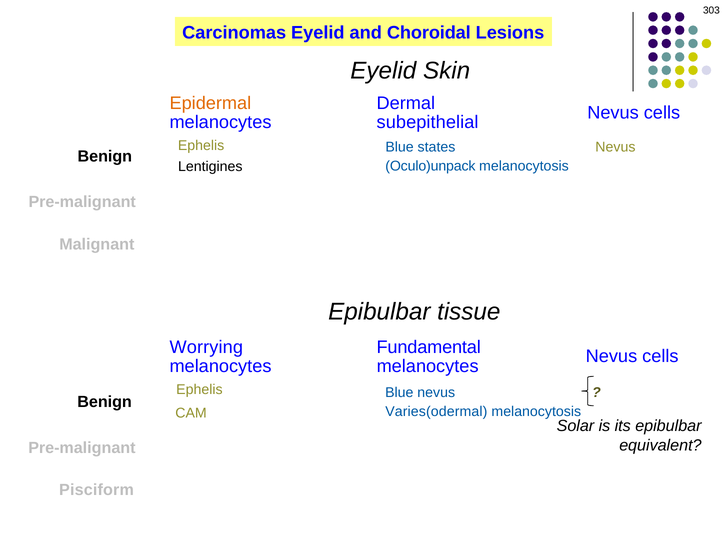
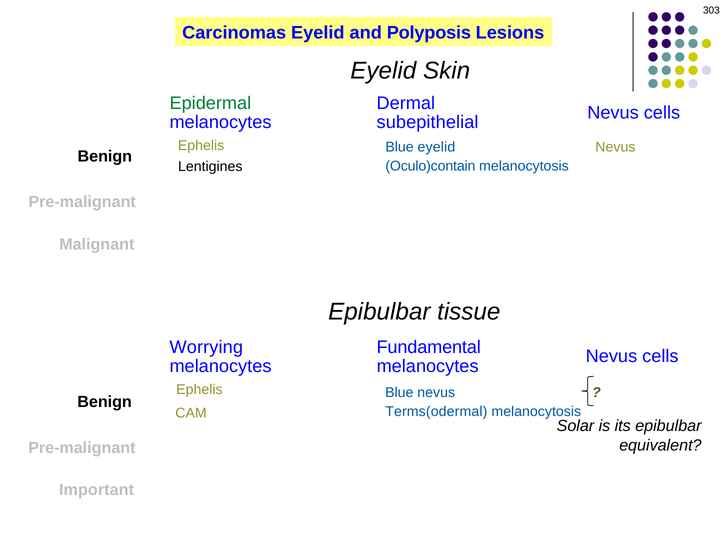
Choroidal: Choroidal -> Polyposis
Epidermal colour: orange -> green
Blue states: states -> eyelid
Oculo)unpack: Oculo)unpack -> Oculo)contain
Varies(odermal: Varies(odermal -> Terms(odermal
Pisciform: Pisciform -> Important
